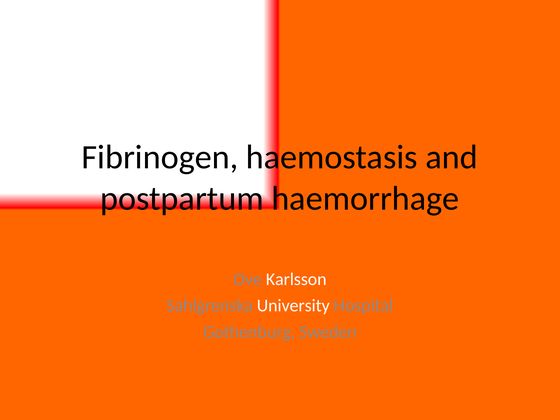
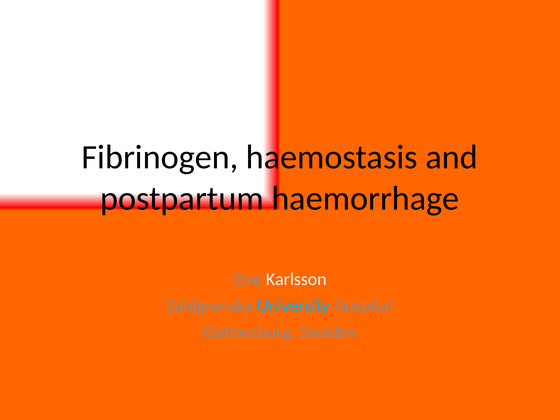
University colour: white -> light blue
